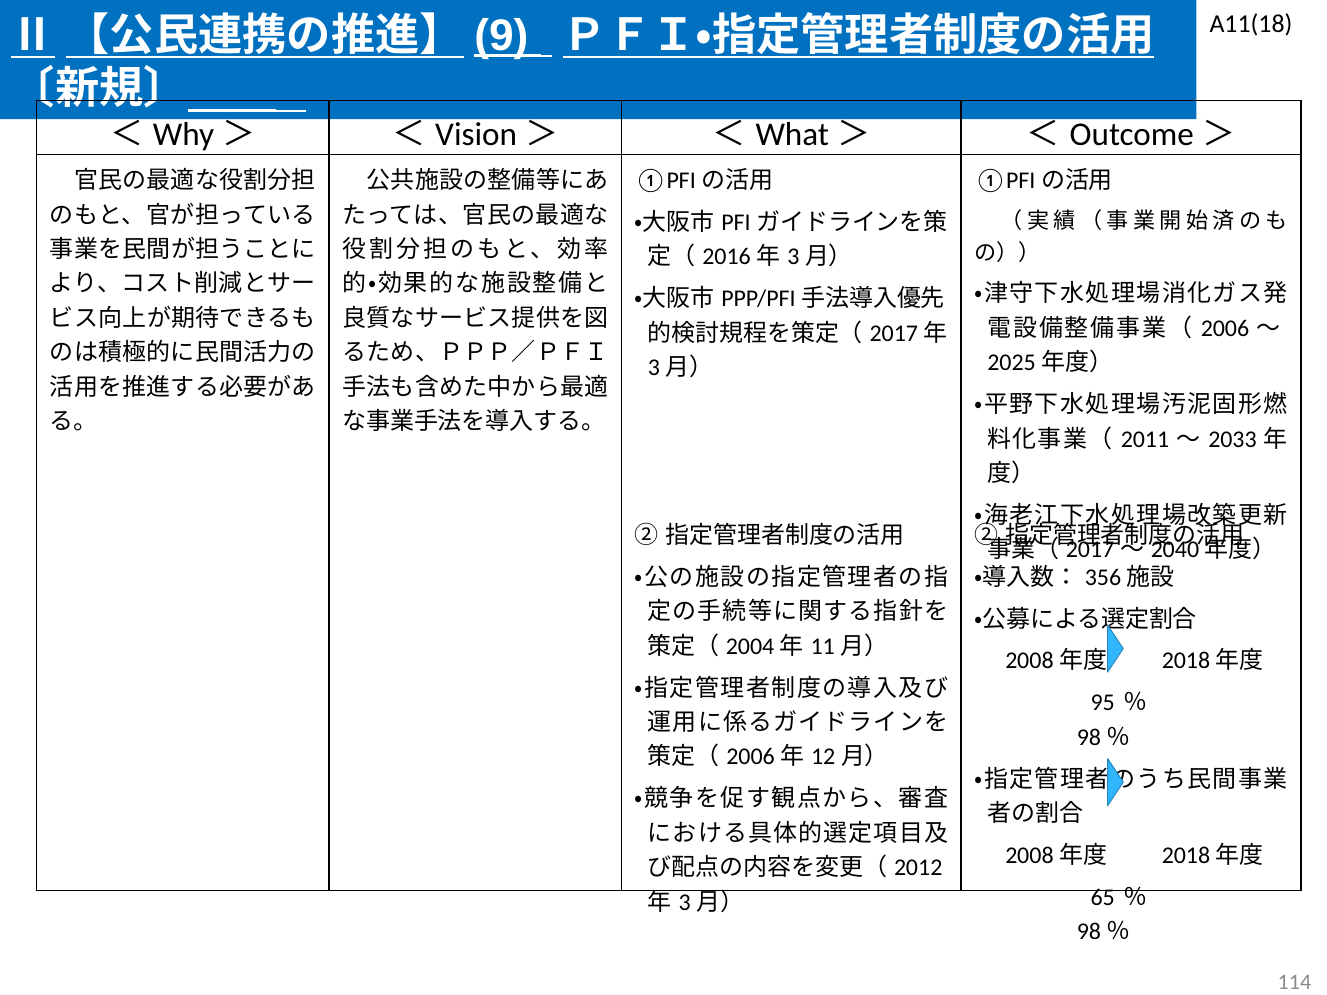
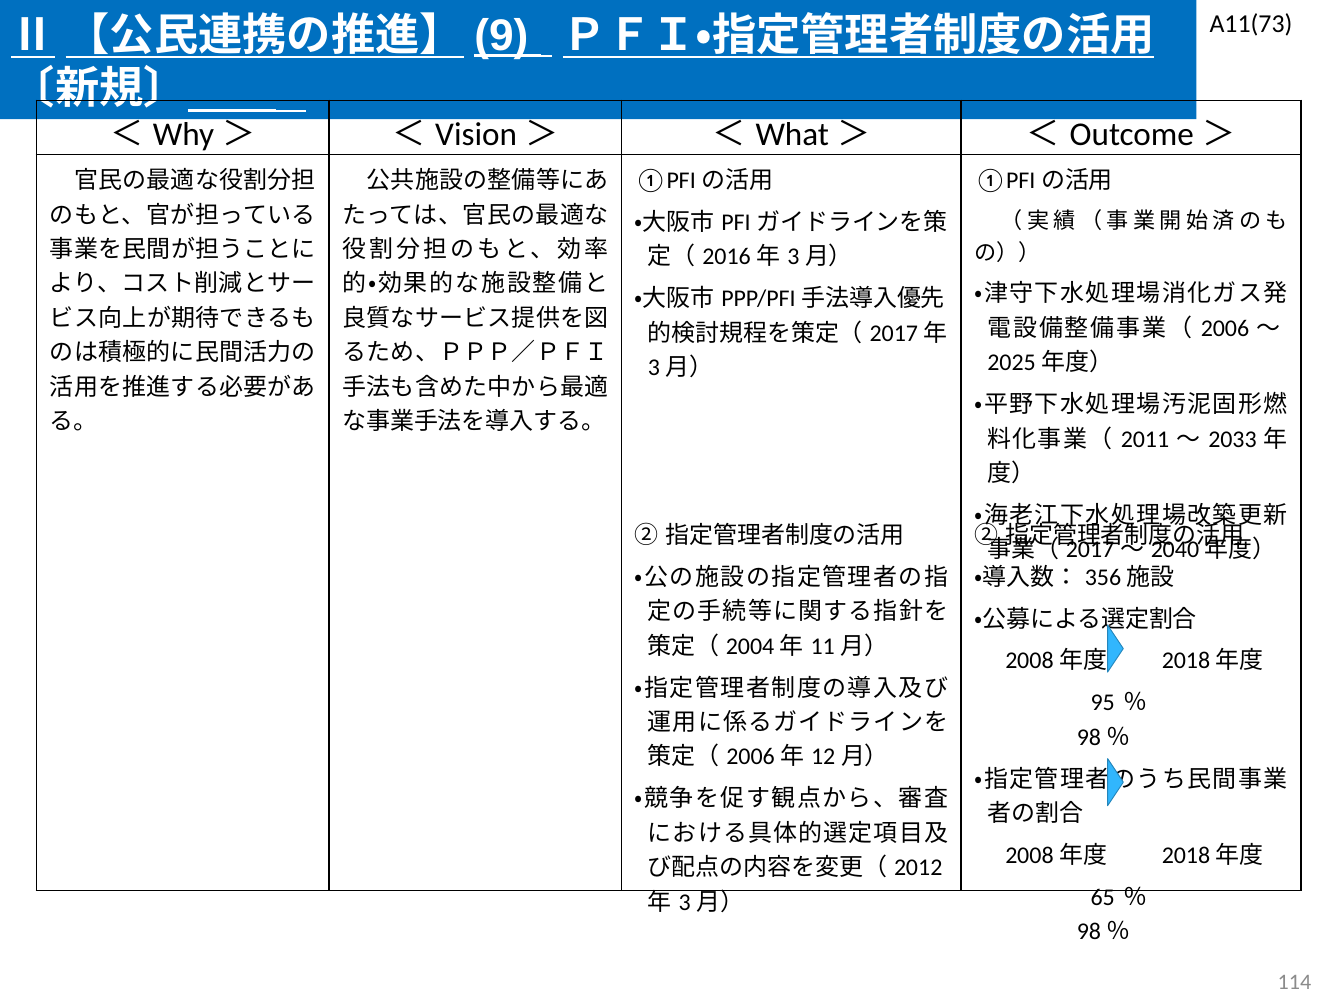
A11(18: A11(18 -> A11(73
